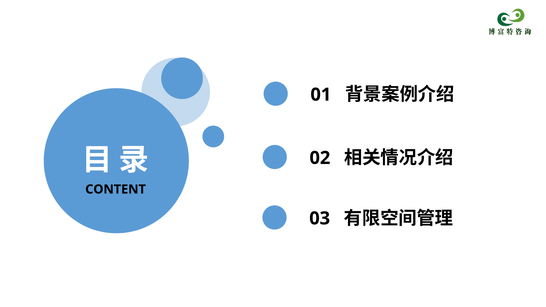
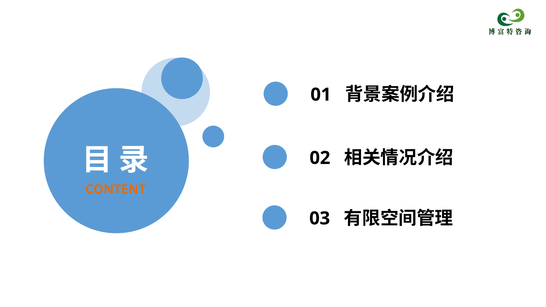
CONTENT colour: black -> orange
